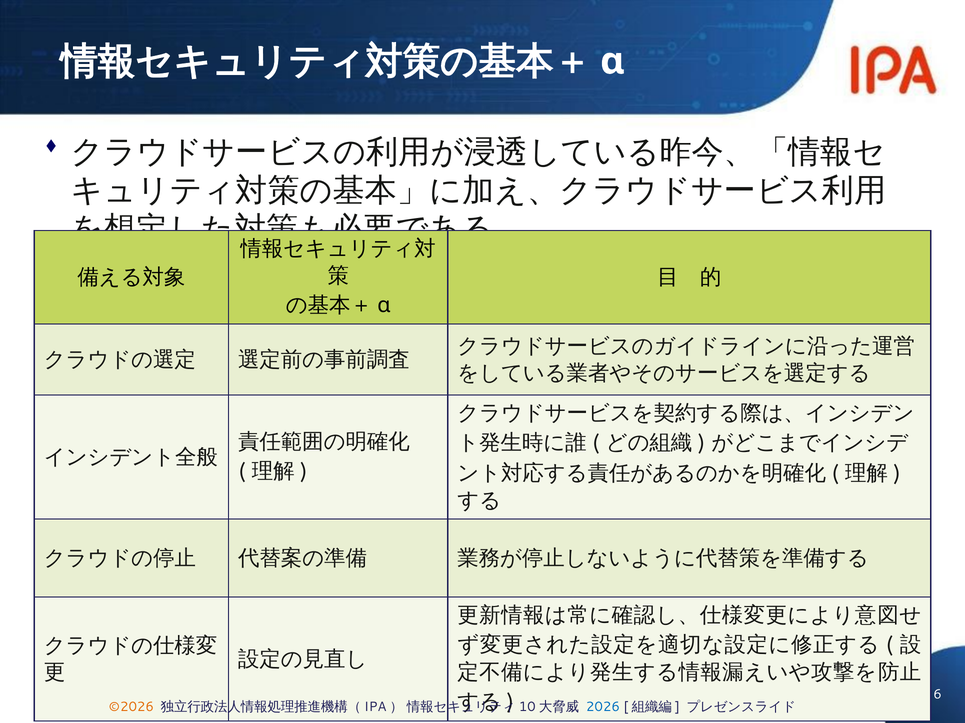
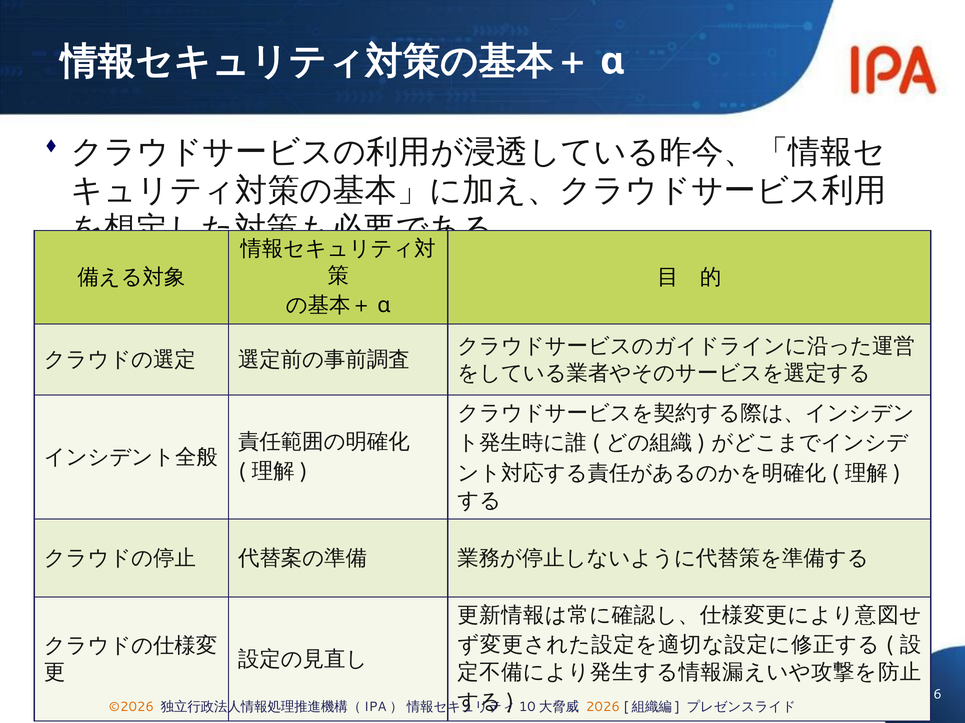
2026 colour: blue -> orange
